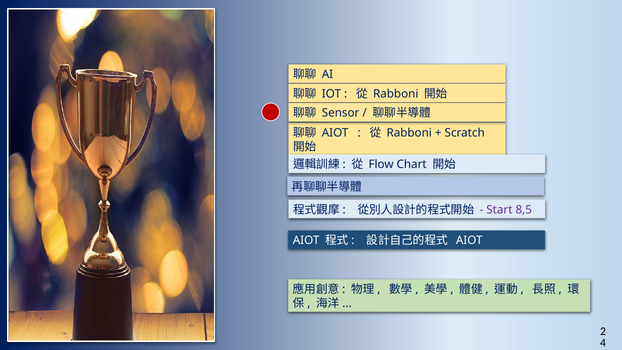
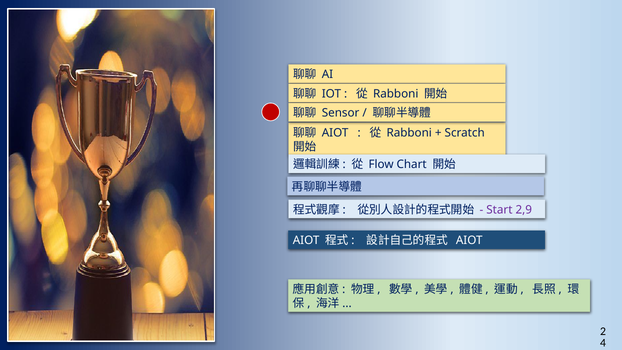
8,5: 8,5 -> 2,9
